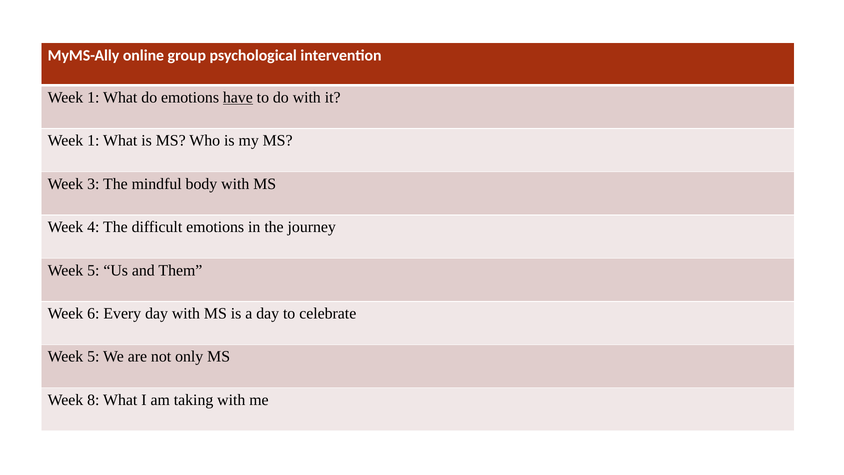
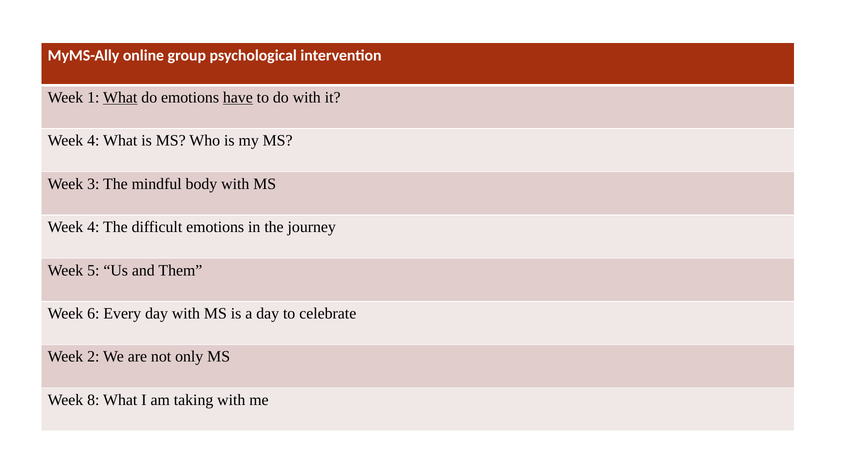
What at (120, 97) underline: none -> present
1 at (93, 141): 1 -> 4
5 at (93, 357): 5 -> 2
